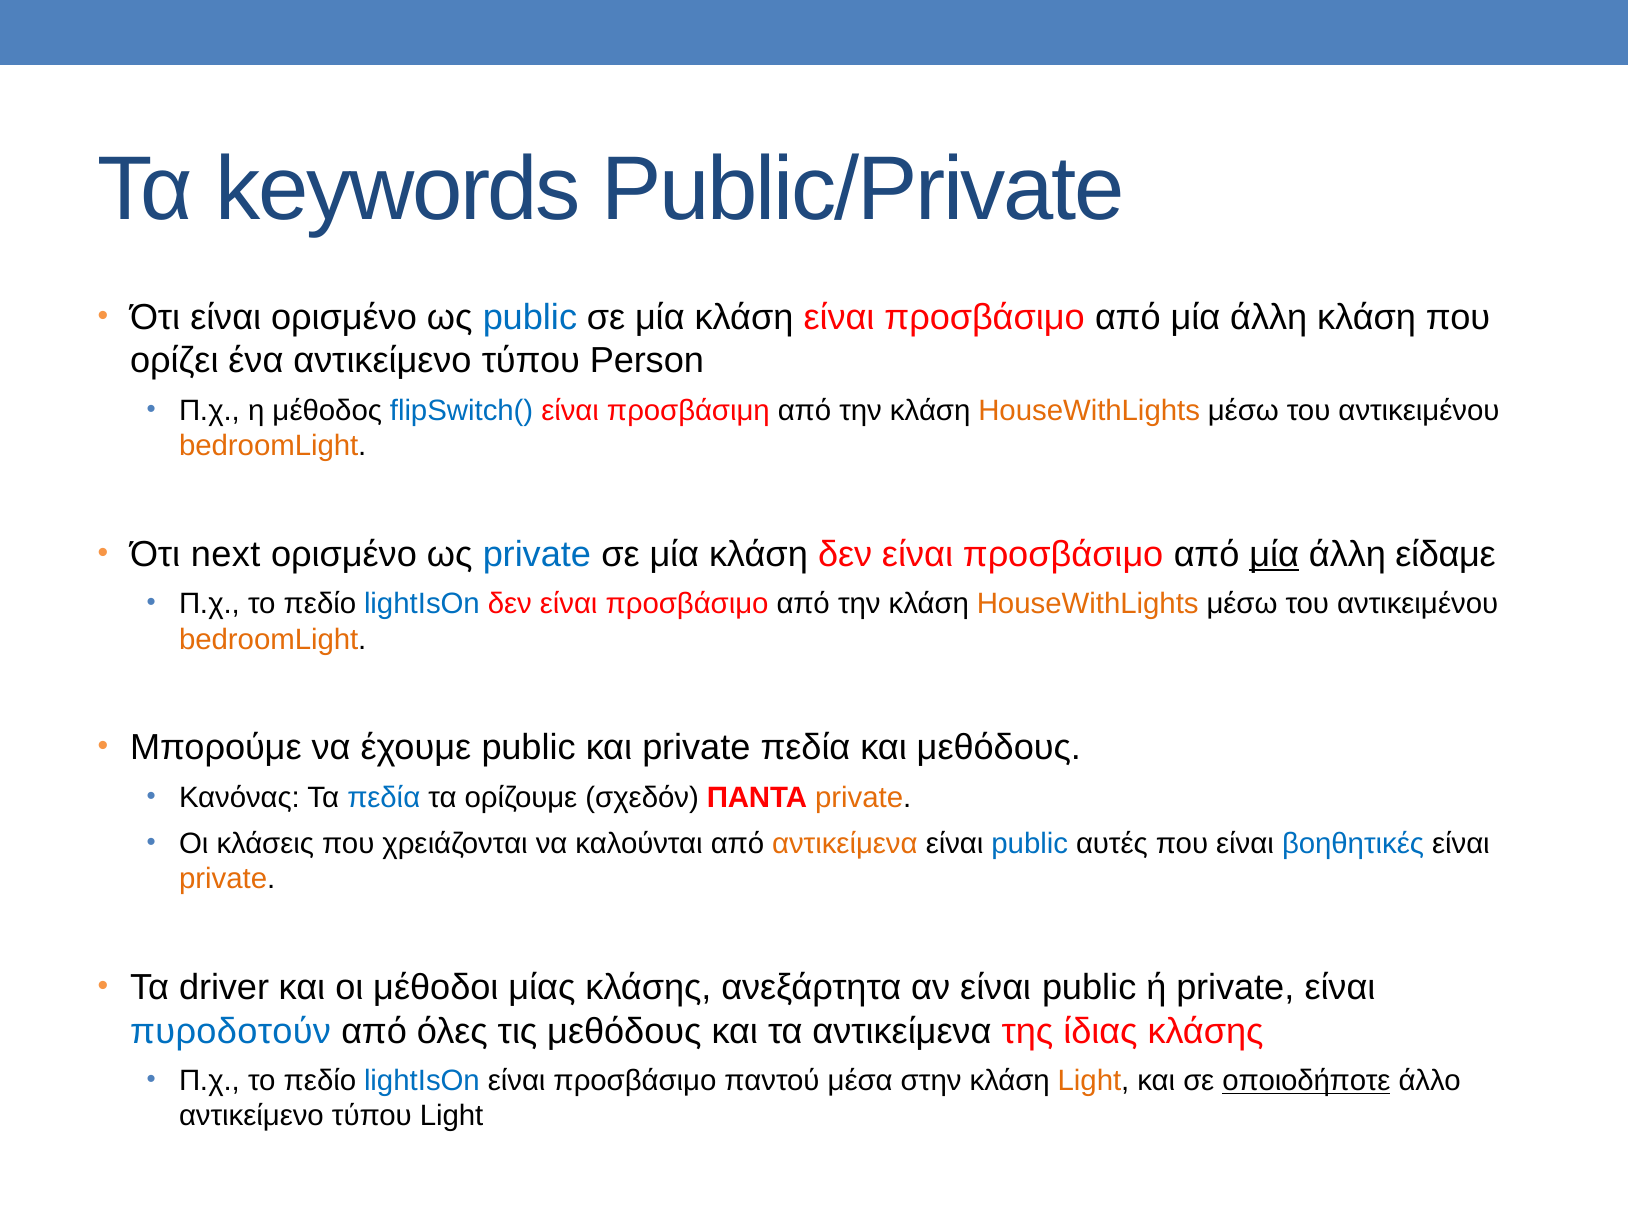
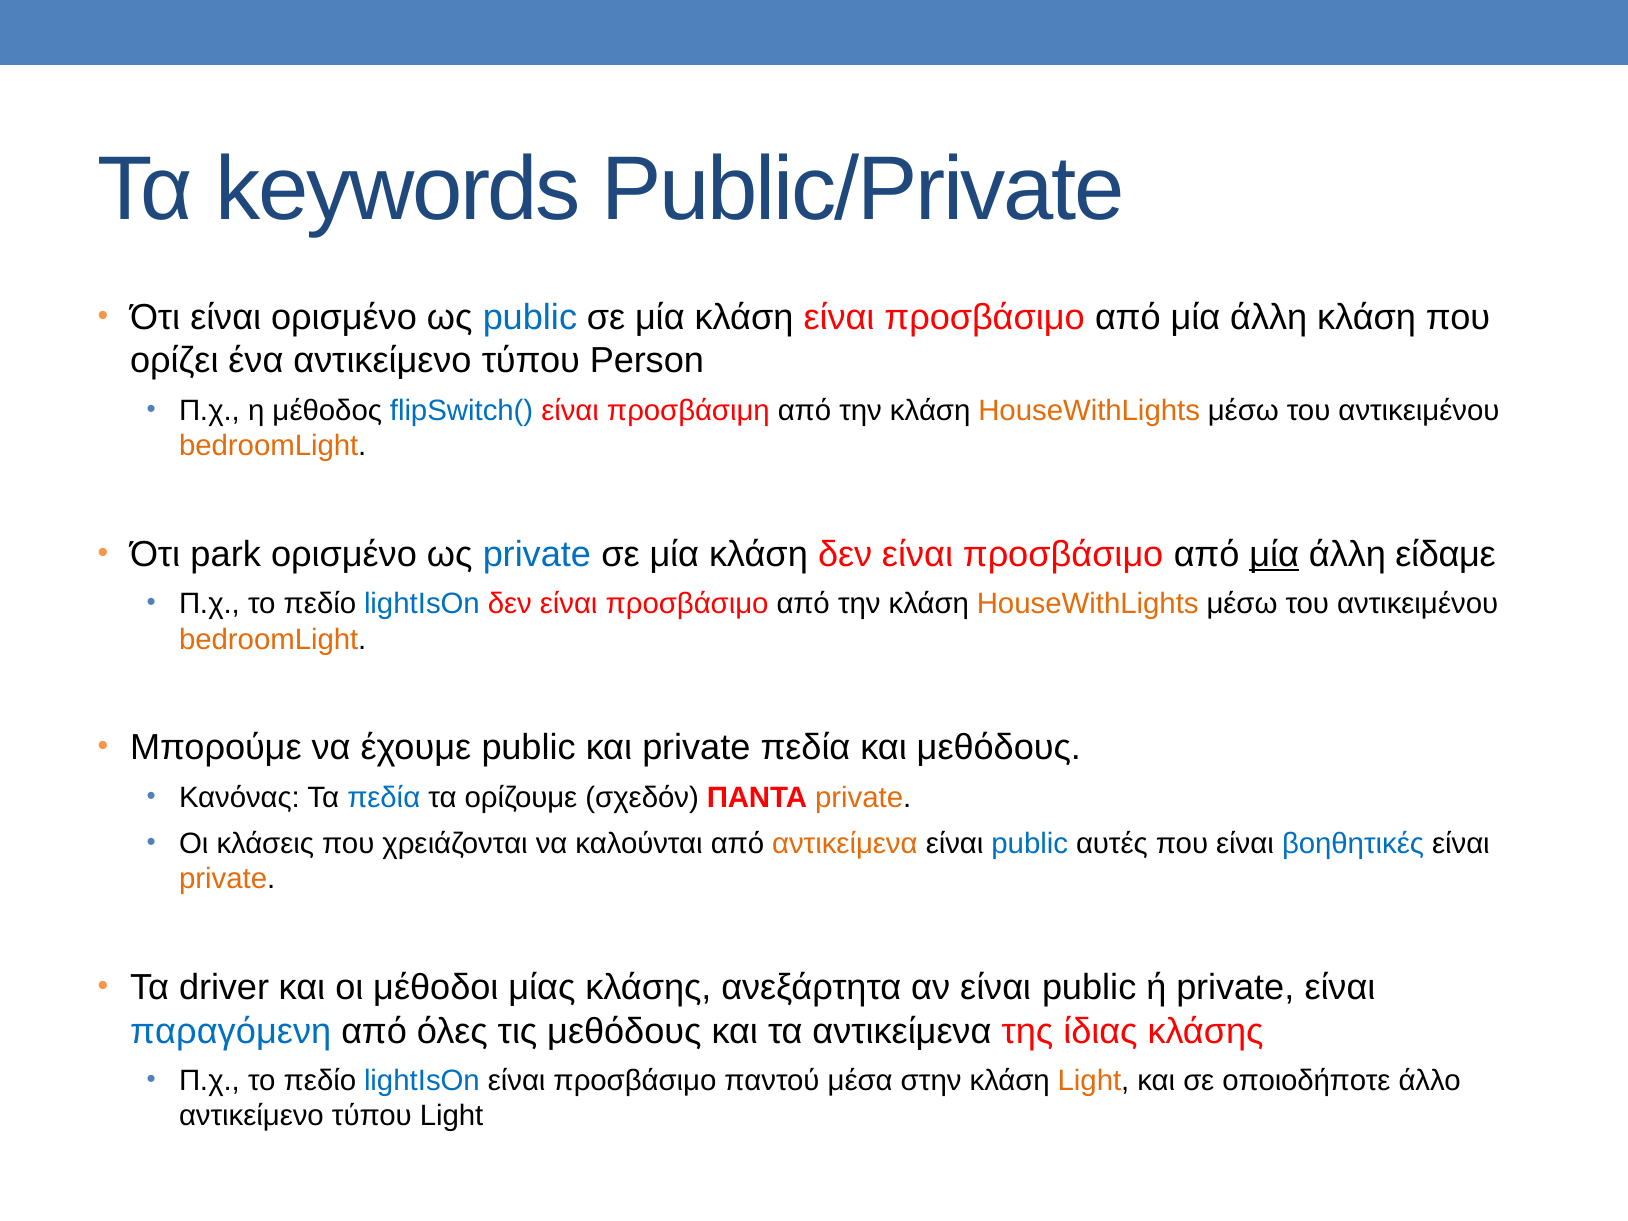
next: next -> park
πυροδοτούν: πυροδοτούν -> παραγόμενη
οποιοδήποτε underline: present -> none
